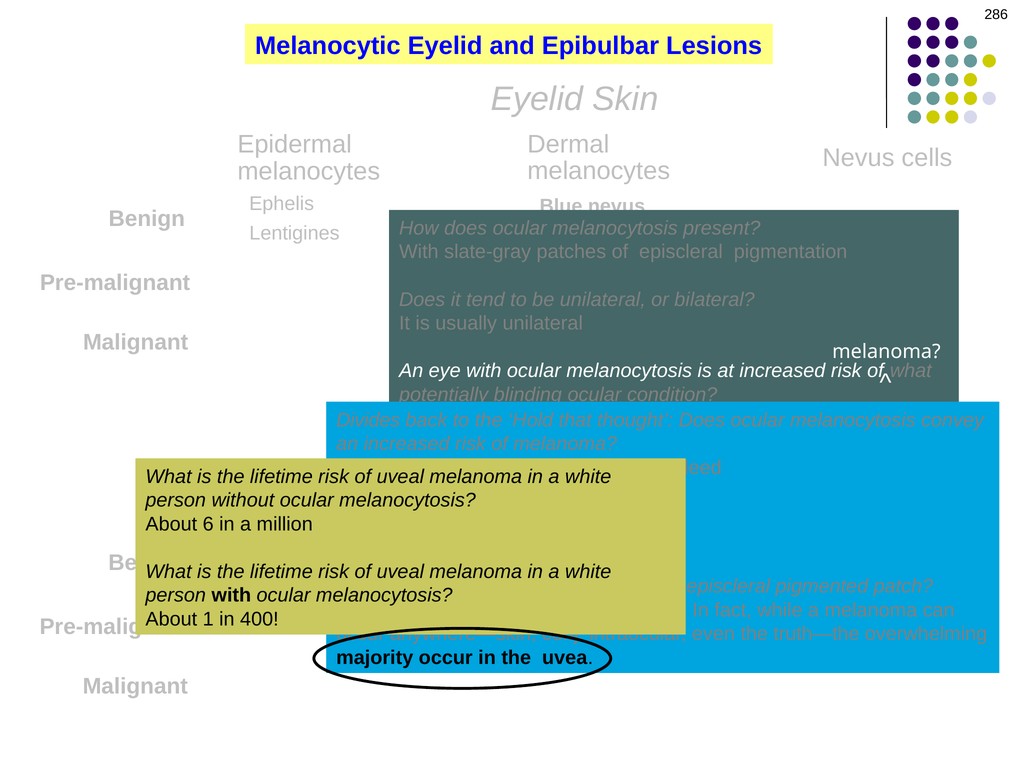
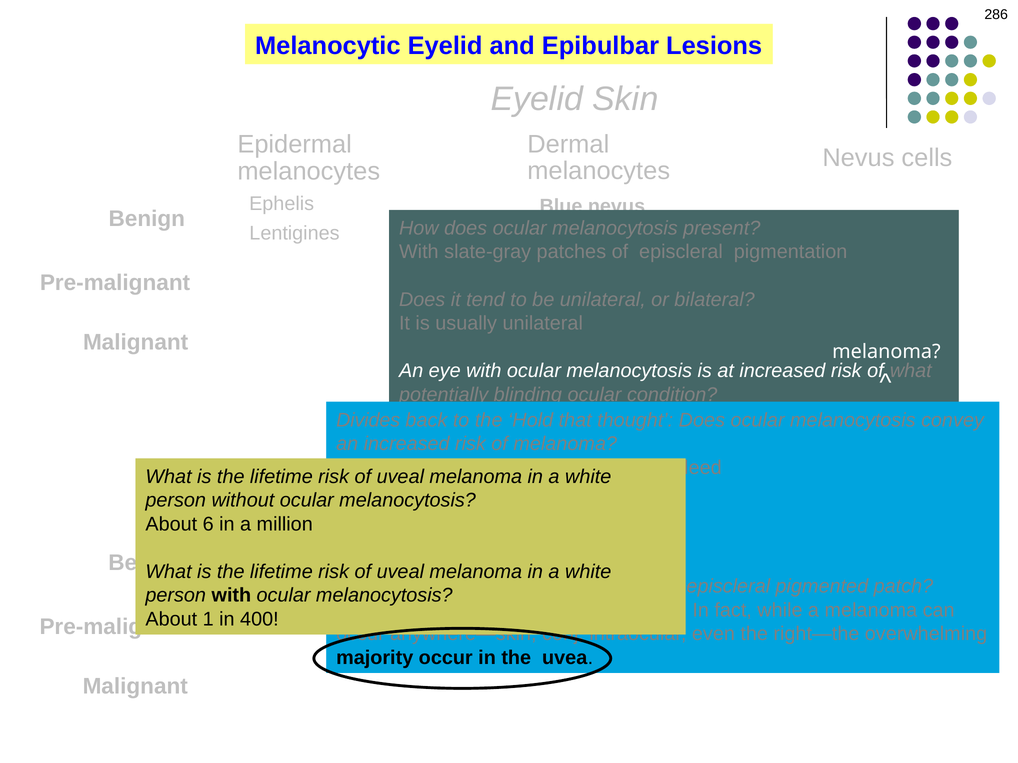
truth—the: truth—the -> right—the
